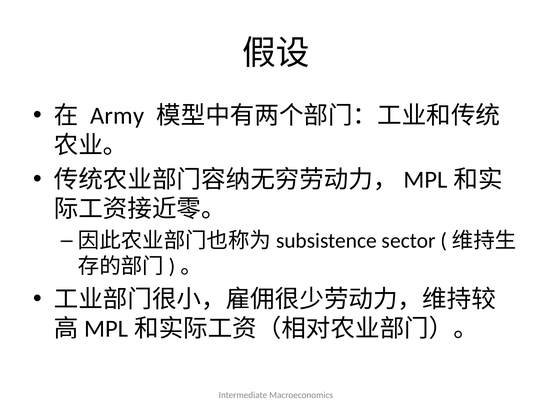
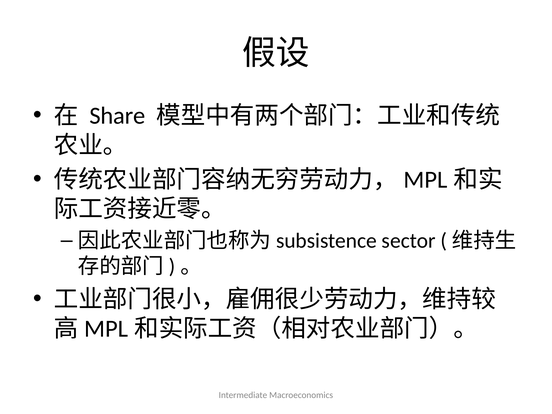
Army: Army -> Share
